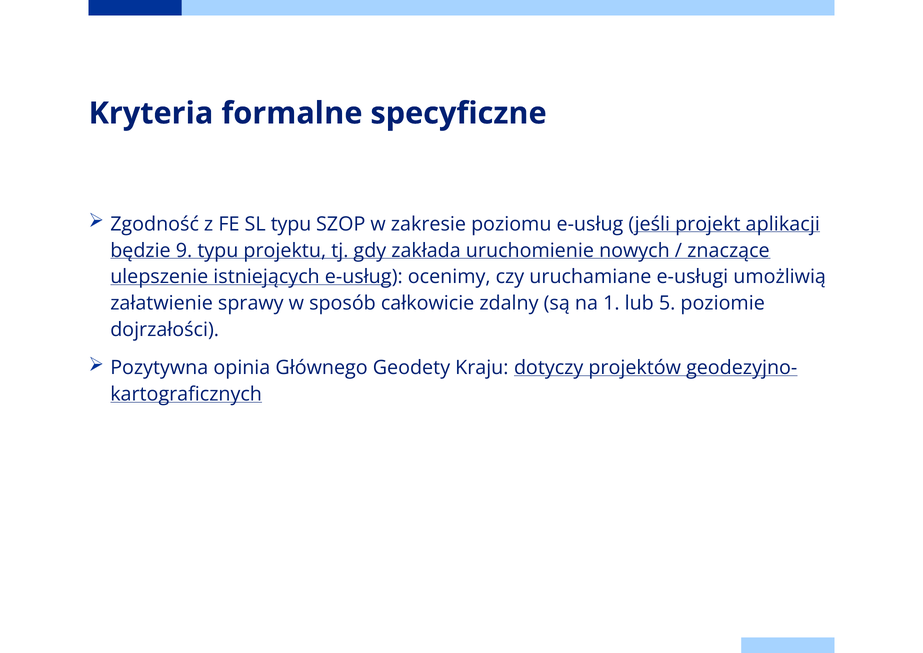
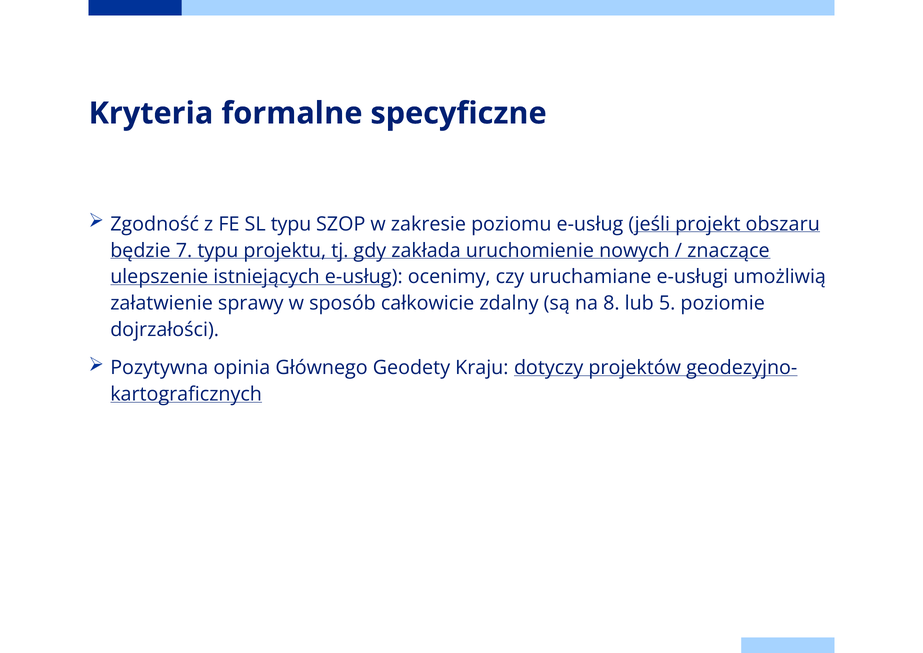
aplikacji: aplikacji -> obszaru
9: 9 -> 7
1: 1 -> 8
